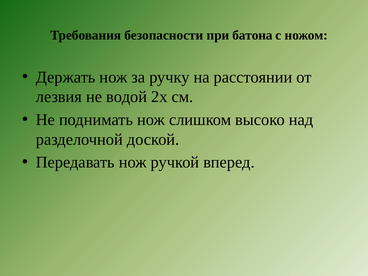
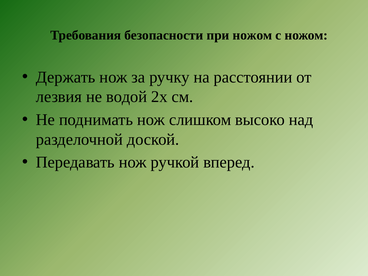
при батона: батона -> ножом
